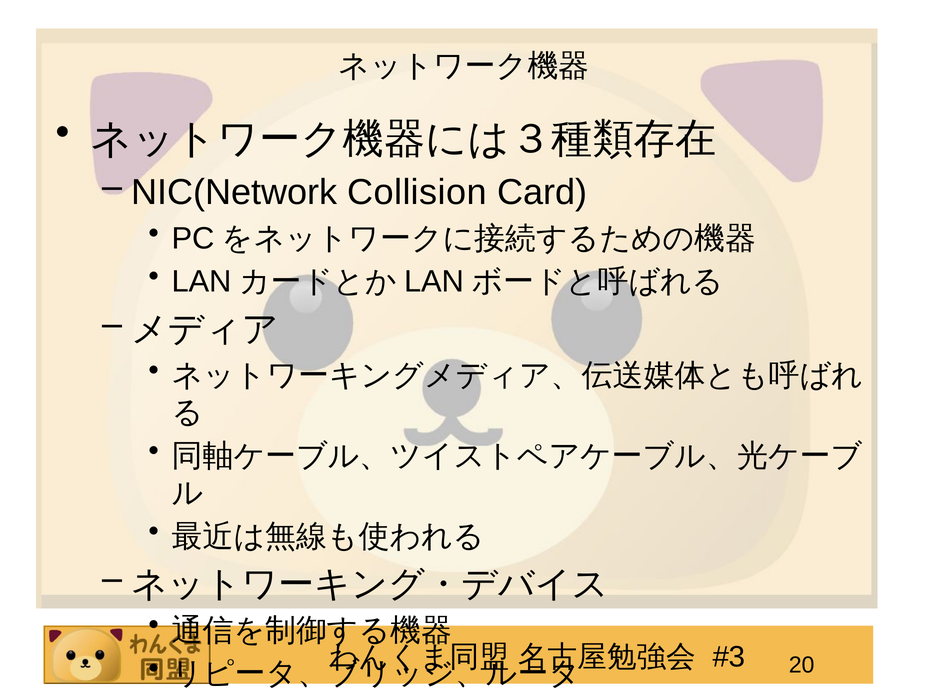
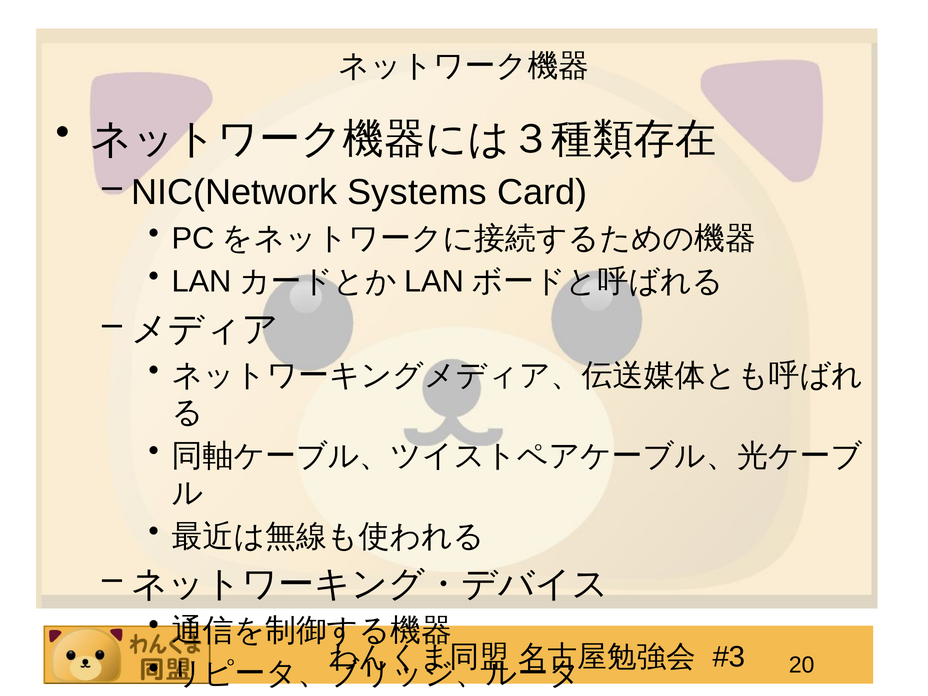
Collision: Collision -> Systems
